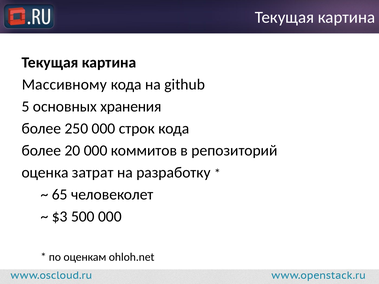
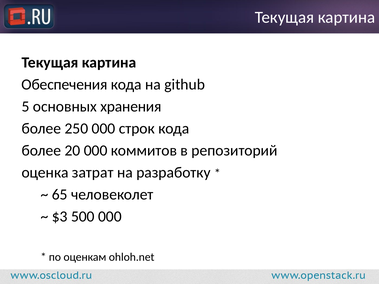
Массивному: Массивному -> Обеспечения
